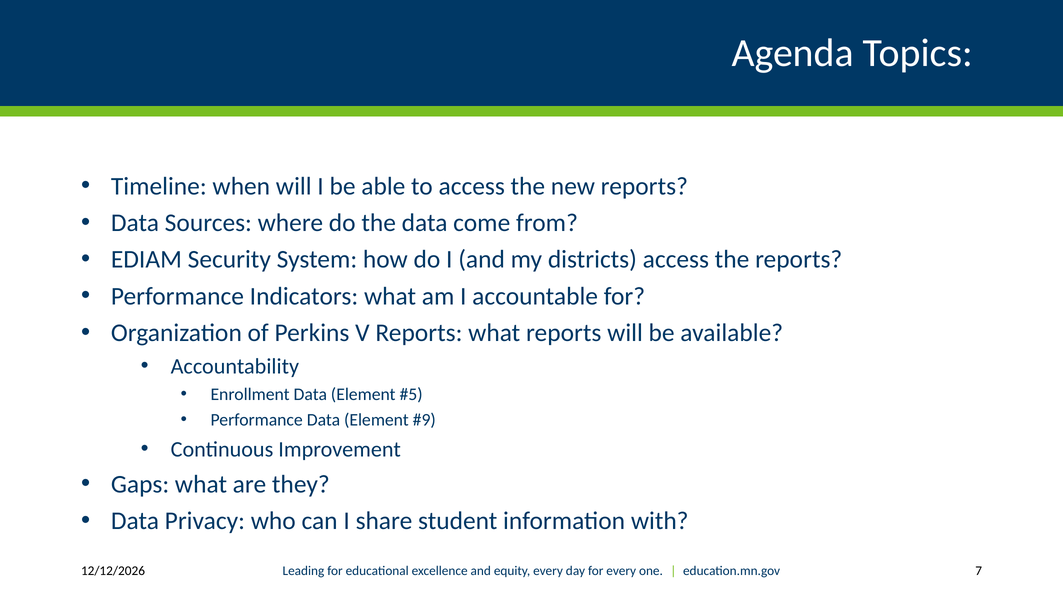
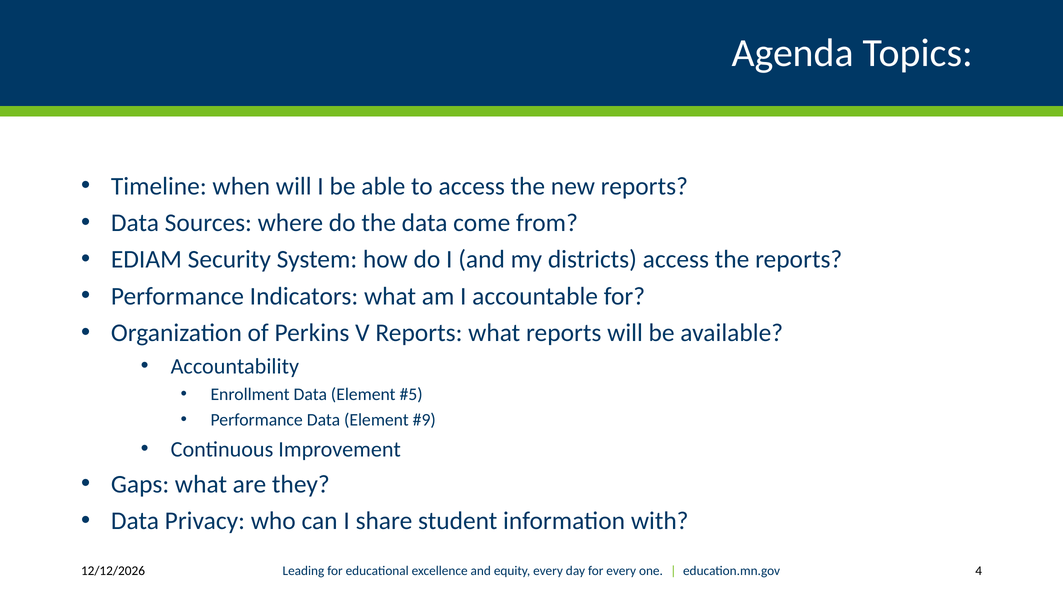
7: 7 -> 4
